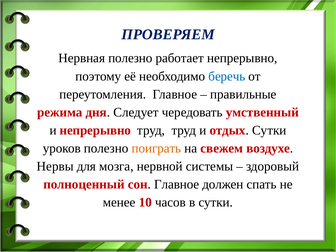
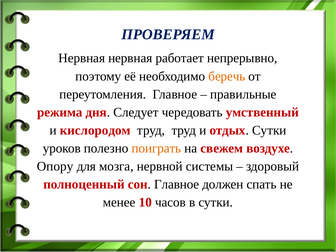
Нервная полезно: полезно -> нервная
беречь colour: blue -> orange
и непрерывно: непрерывно -> кислородом
Нервы: Нервы -> Опору
